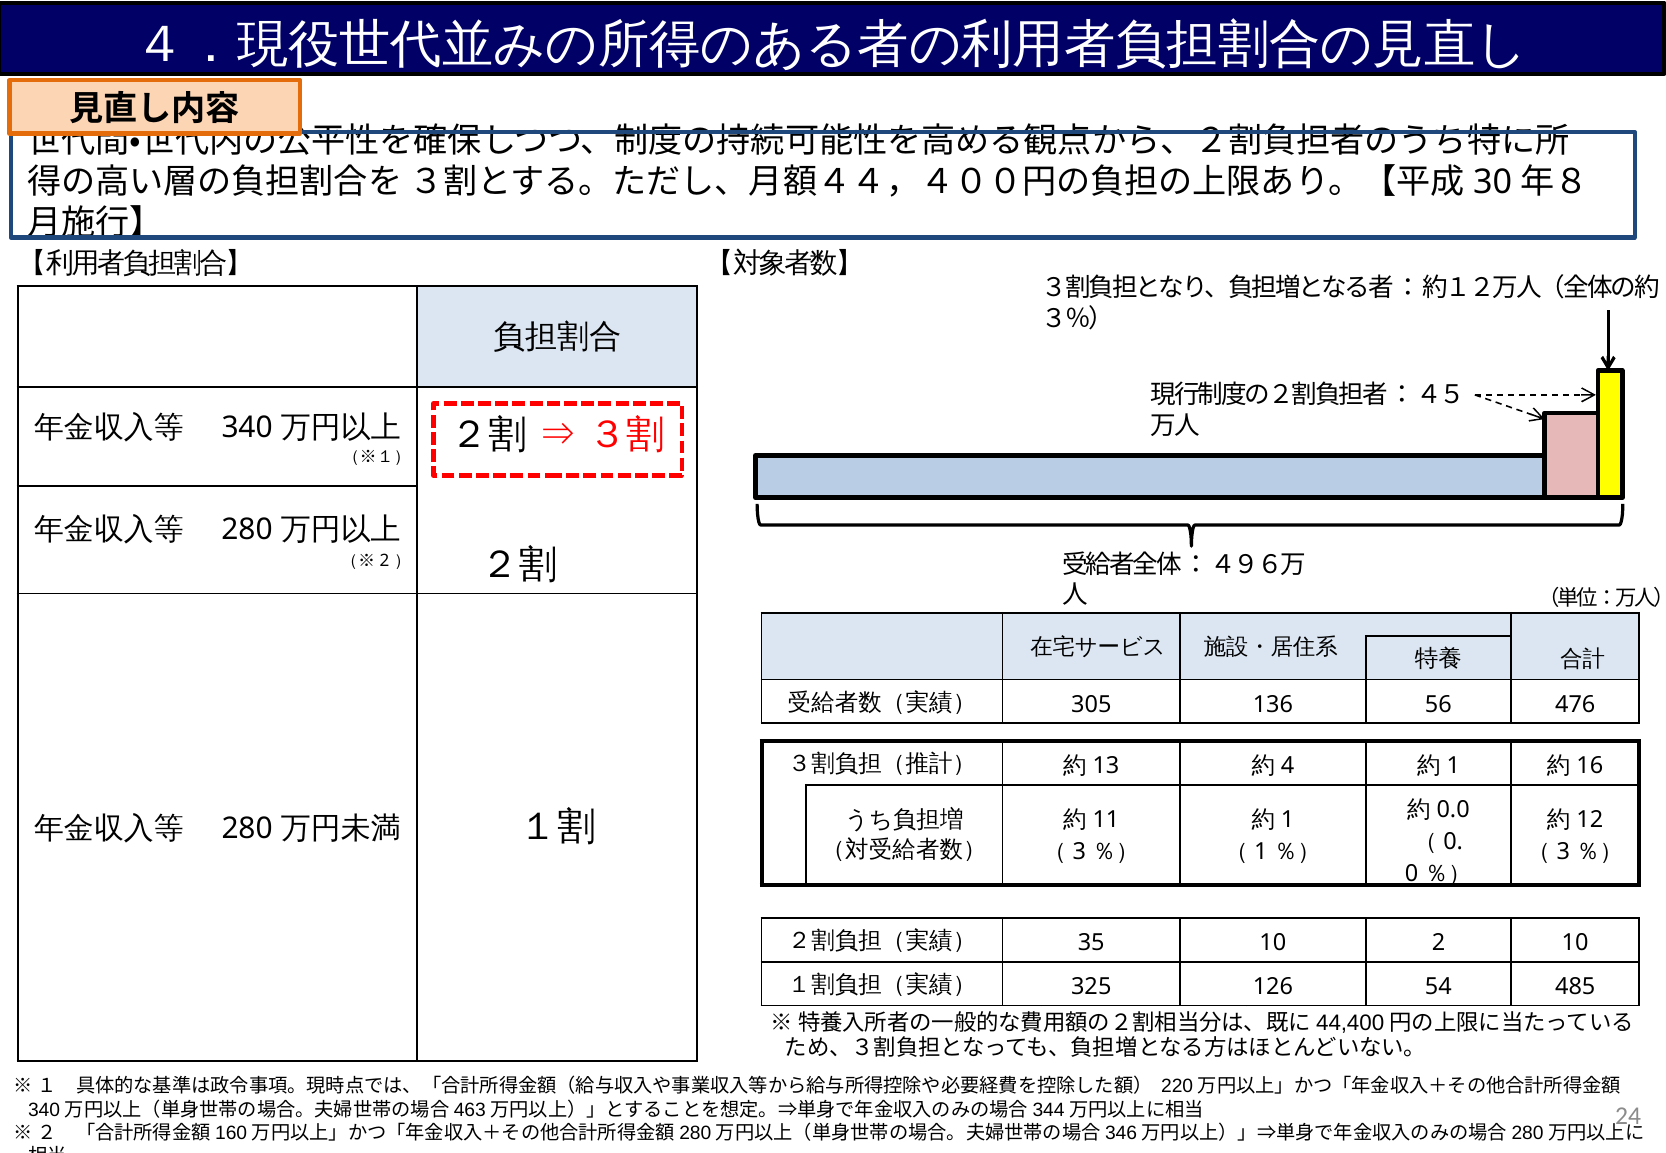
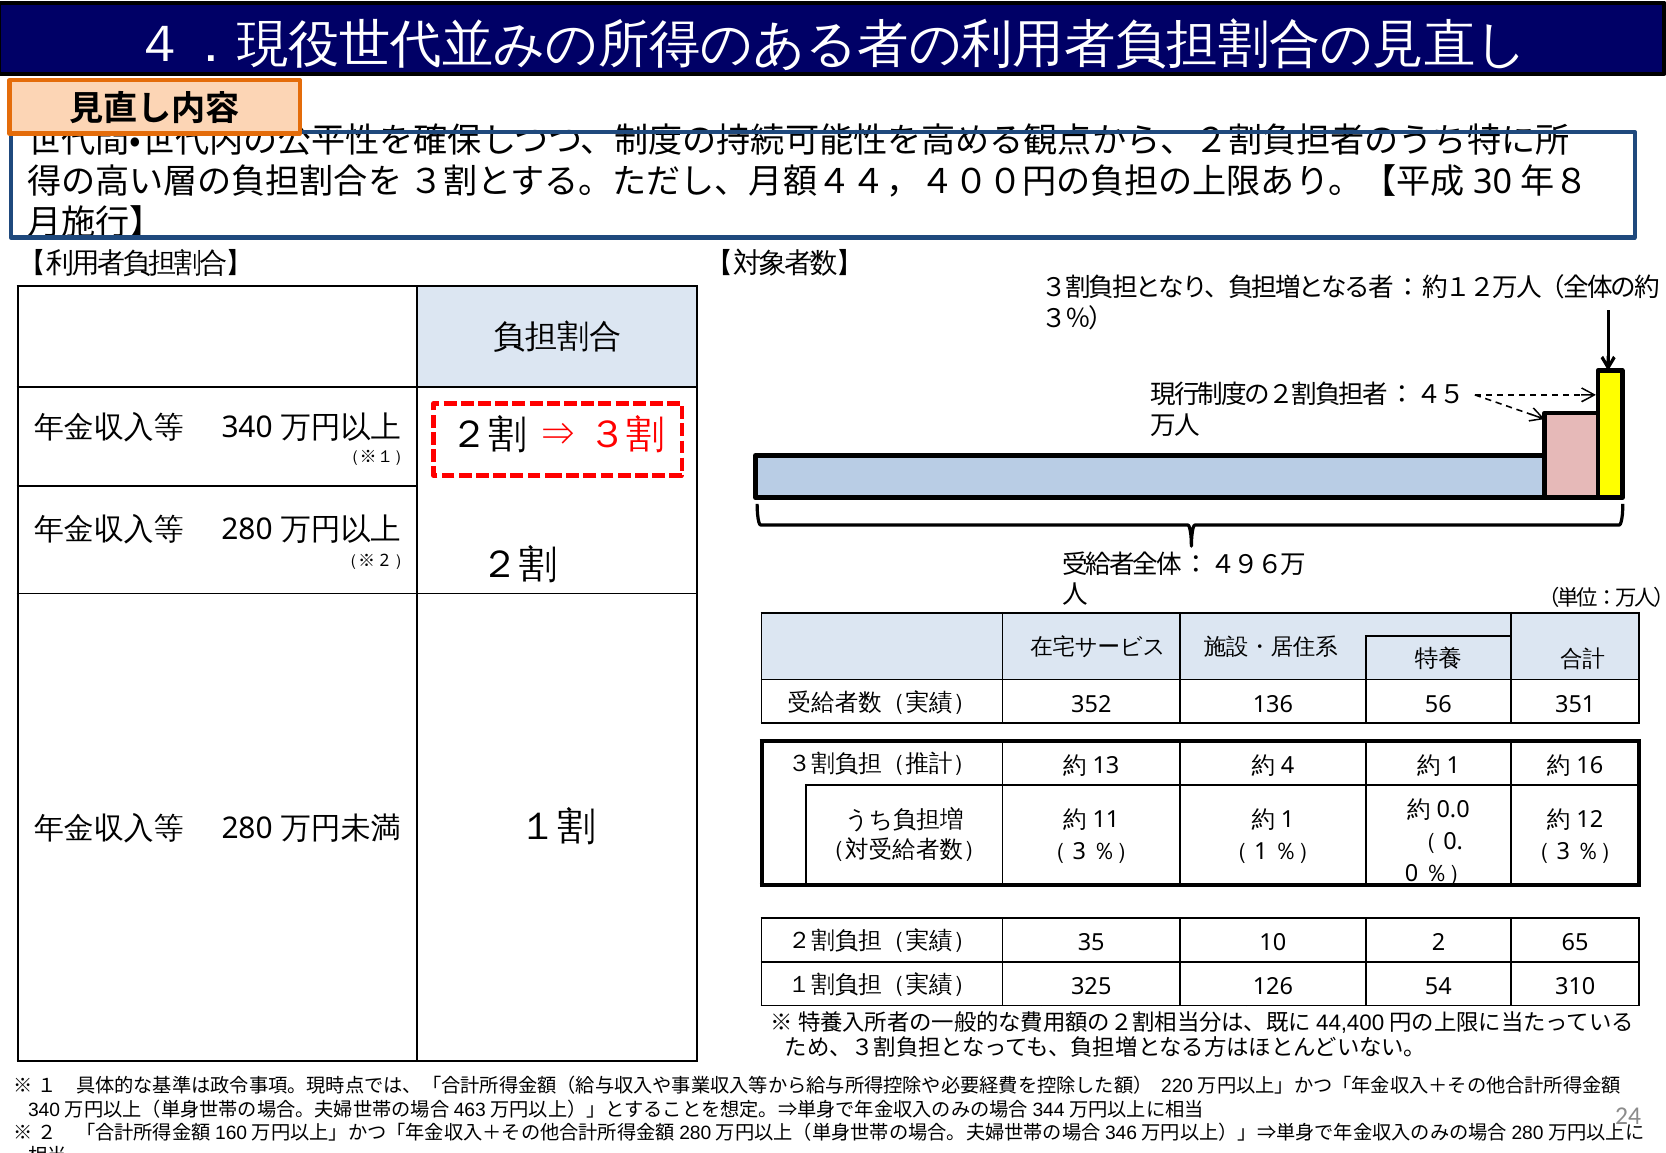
305: 305 -> 352
476: 476 -> 351
2 10: 10 -> 65
485: 485 -> 310
